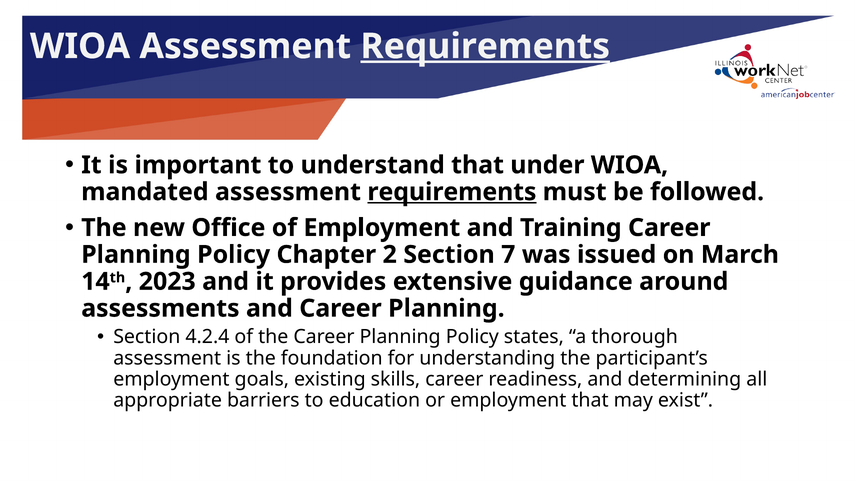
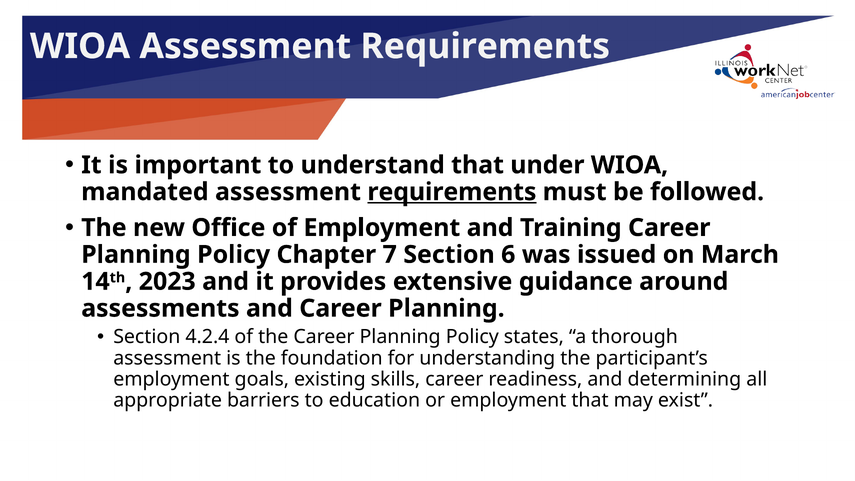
Requirements at (485, 46) underline: present -> none
2: 2 -> 7
7: 7 -> 6
